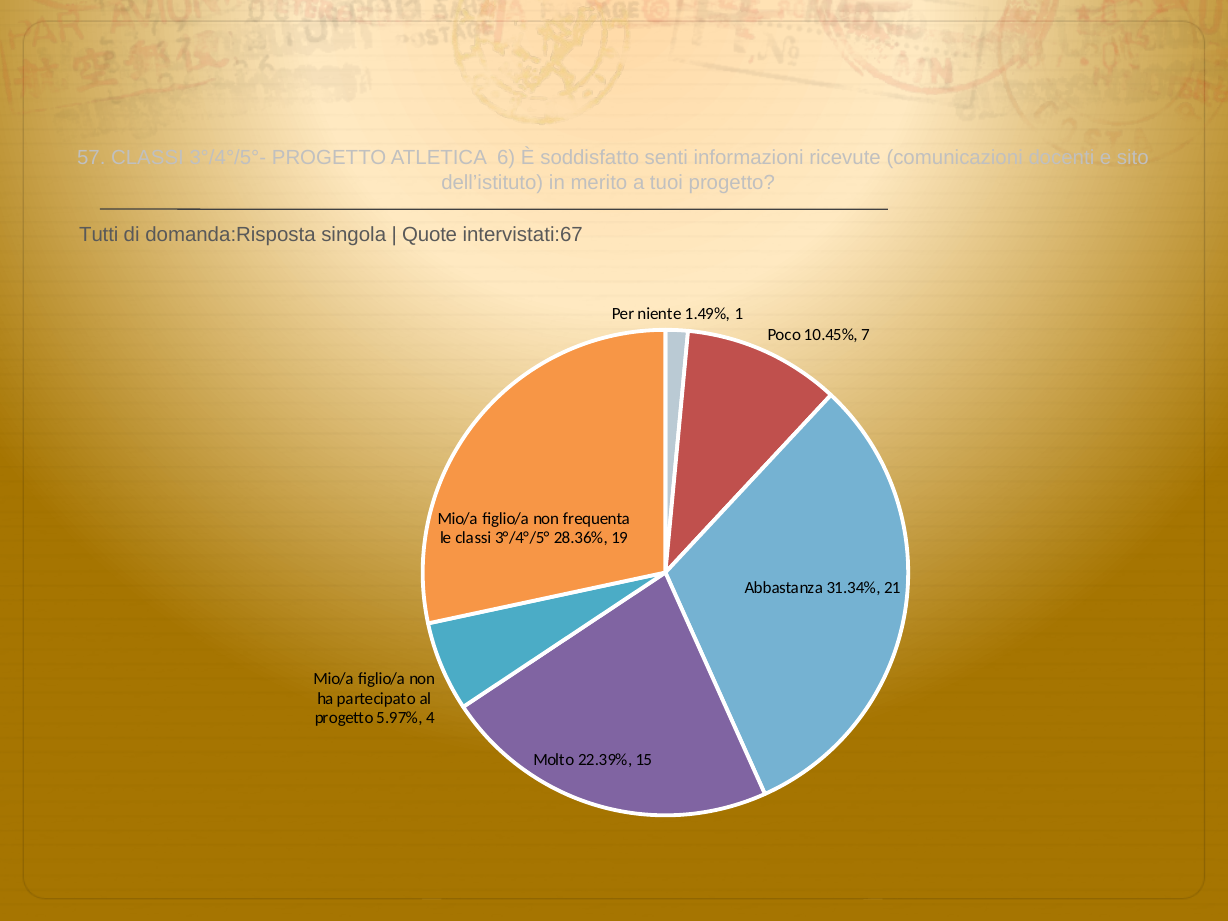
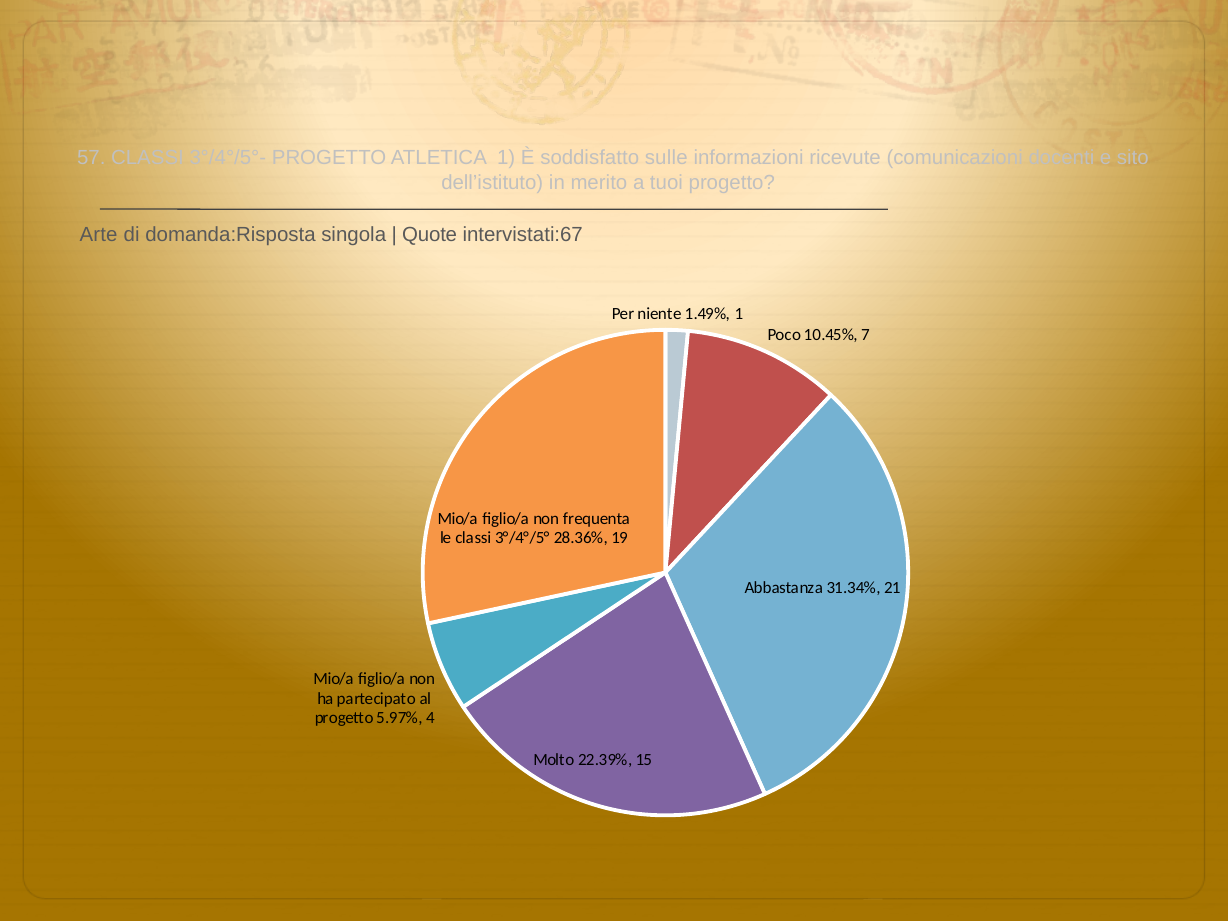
ATLETICA 6: 6 -> 1
senti: senti -> sulle
Tutti: Tutti -> Arte
